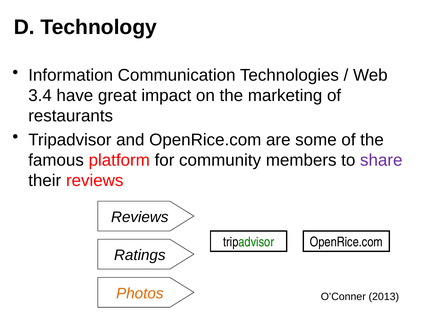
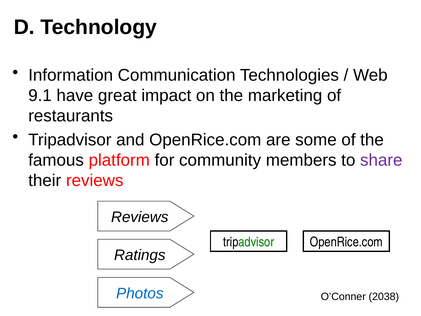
3.4: 3.4 -> 9.1
Photos colour: orange -> blue
2013: 2013 -> 2038
